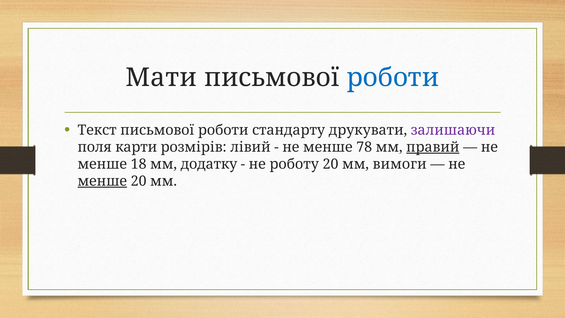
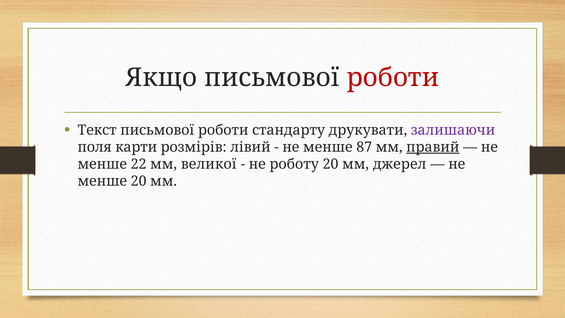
Мати: Мати -> Якщо
роботи at (393, 78) colour: blue -> red
78: 78 -> 87
18: 18 -> 22
додатку: додатку -> великої
вимоги: вимоги -> джерел
менше at (102, 181) underline: present -> none
